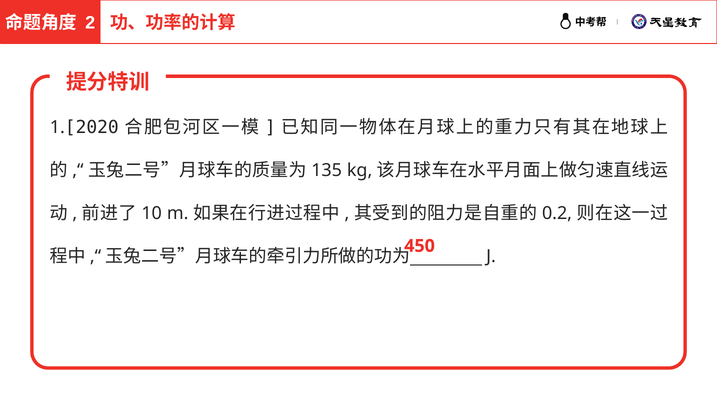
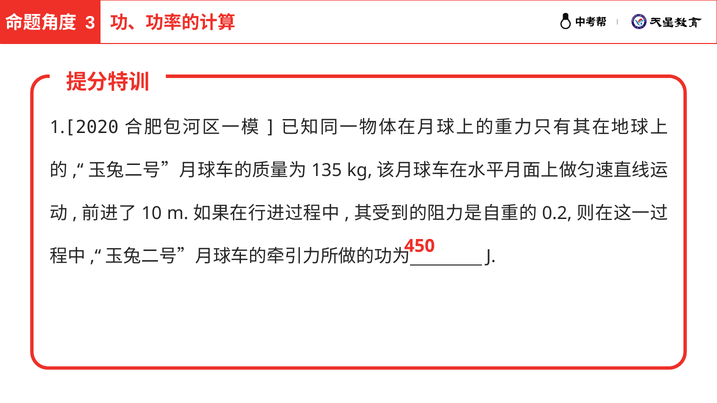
2: 2 -> 3
